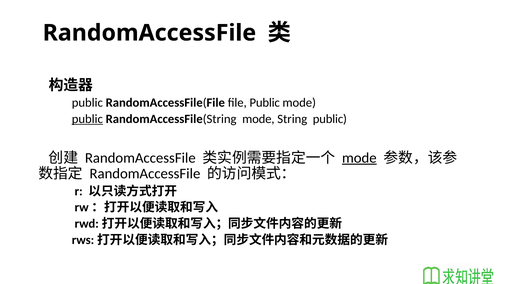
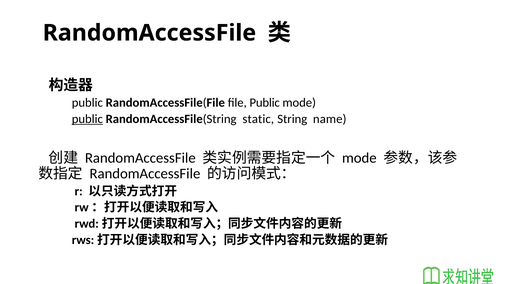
RandomAccessFile(String mode: mode -> static
String public: public -> name
mode at (359, 158) underline: present -> none
